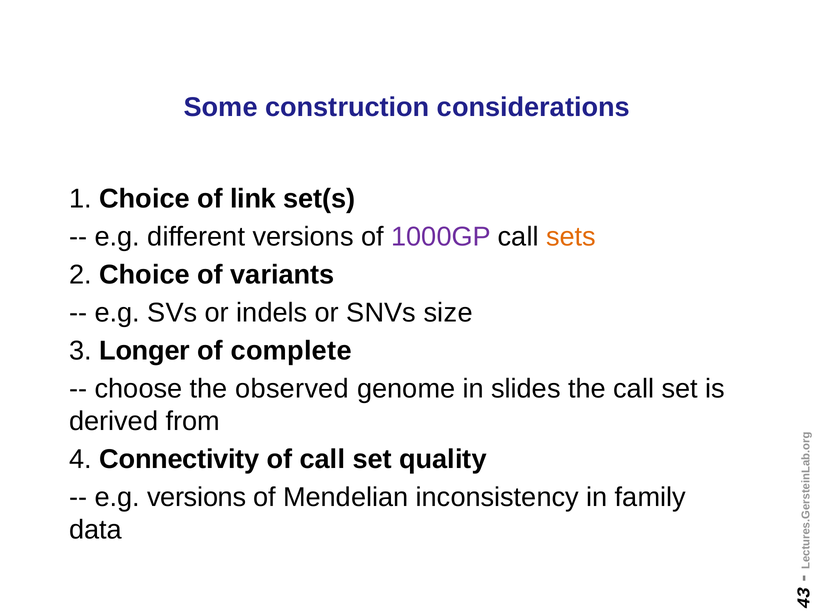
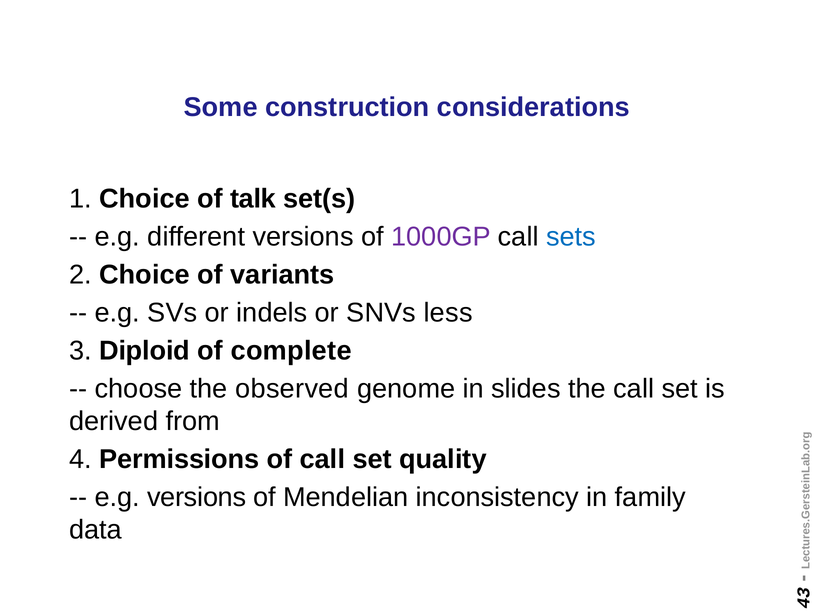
link: link -> talk
sets colour: orange -> blue
size: size -> less
Longer: Longer -> Diploid
Connectivity: Connectivity -> Permissions
